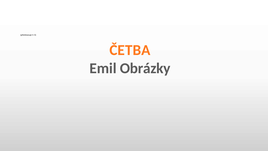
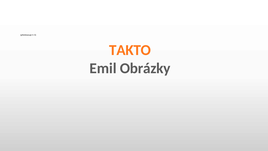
ČETBA: ČETBA -> TAKTO
